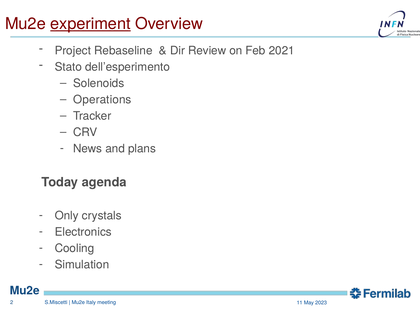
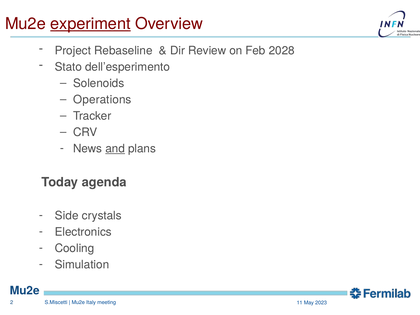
2021: 2021 -> 2028
and underline: none -> present
Only: Only -> Side
